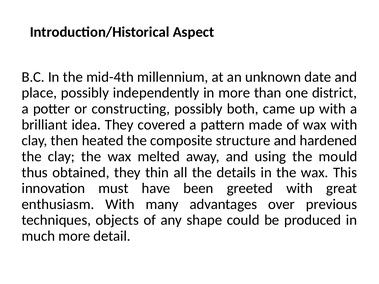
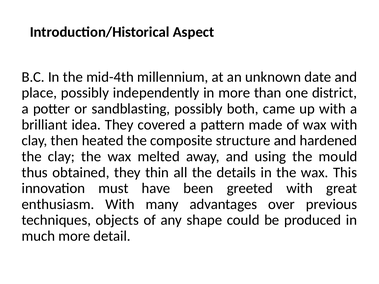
constructing: constructing -> sandblasting
